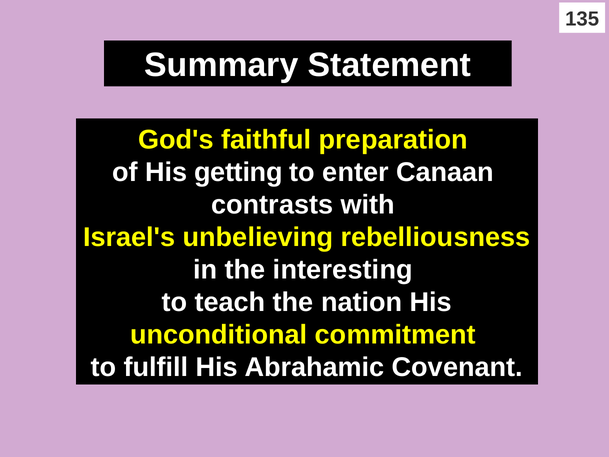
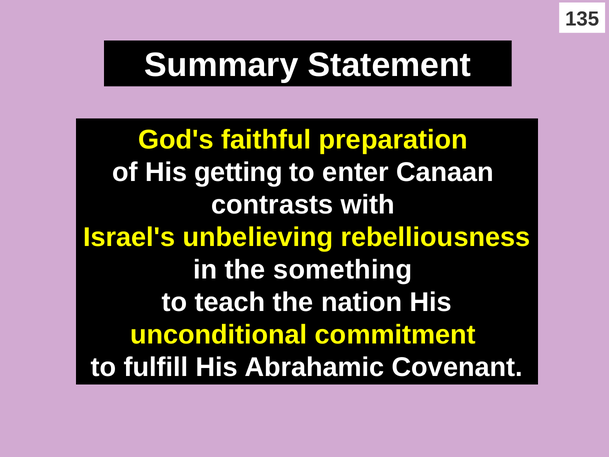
interesting: interesting -> something
